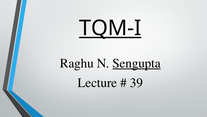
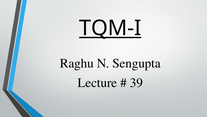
Sengupta underline: present -> none
